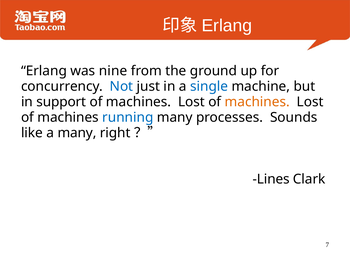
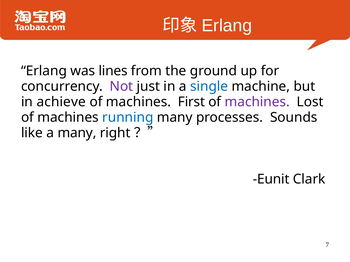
nine: nine -> lines
Not colour: blue -> purple
support: support -> achieve
Lost at (191, 102): Lost -> First
machines at (257, 102) colour: orange -> purple
Lines: Lines -> Eunit
